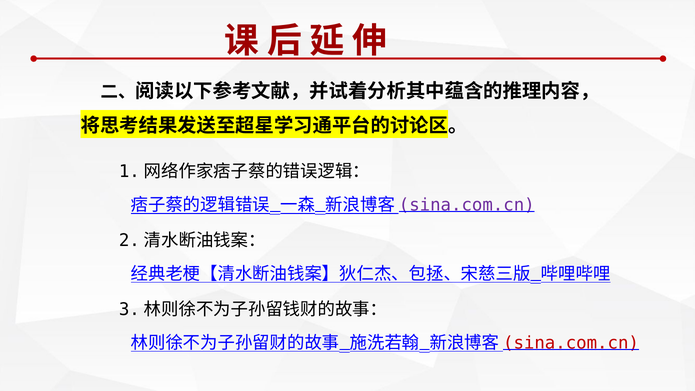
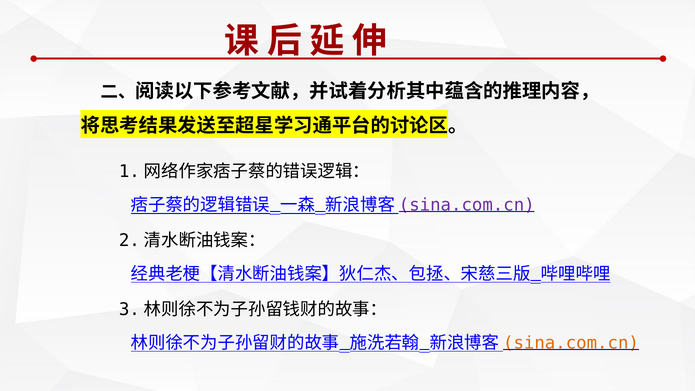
sina.com.cn at (571, 343) colour: red -> orange
